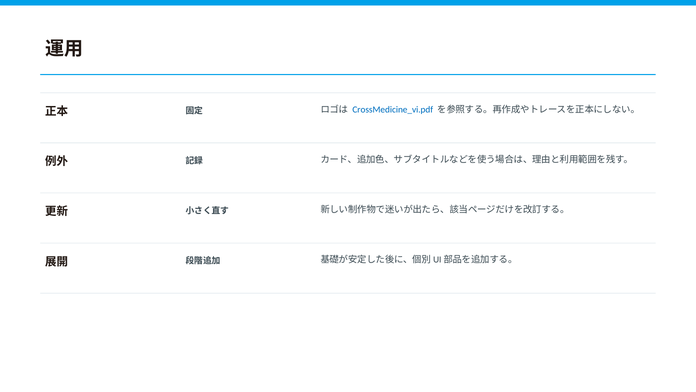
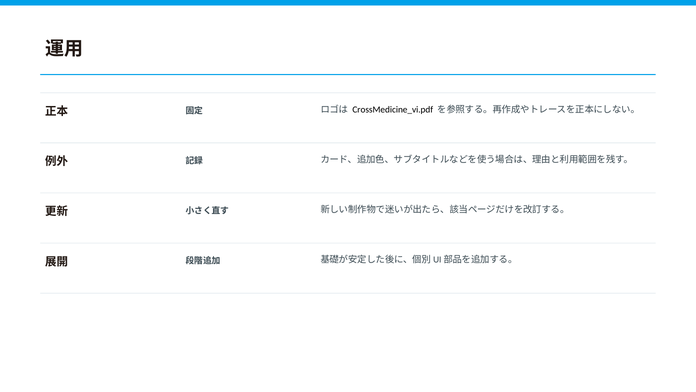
CrossMedicine_vi.pdf colour: blue -> black
